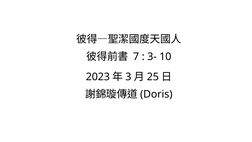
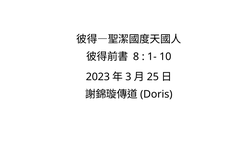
7: 7 -> 8
3-: 3- -> 1-
